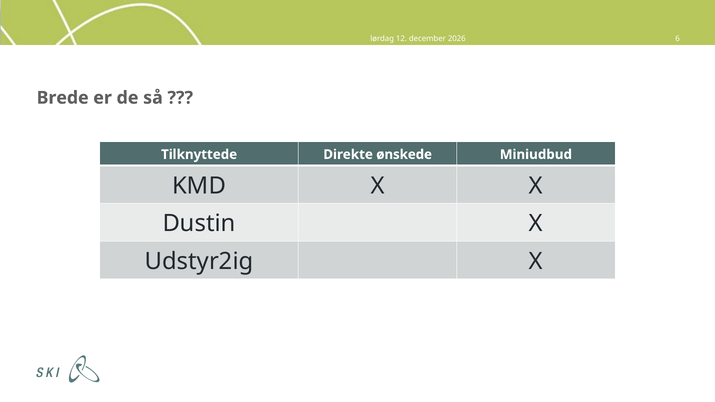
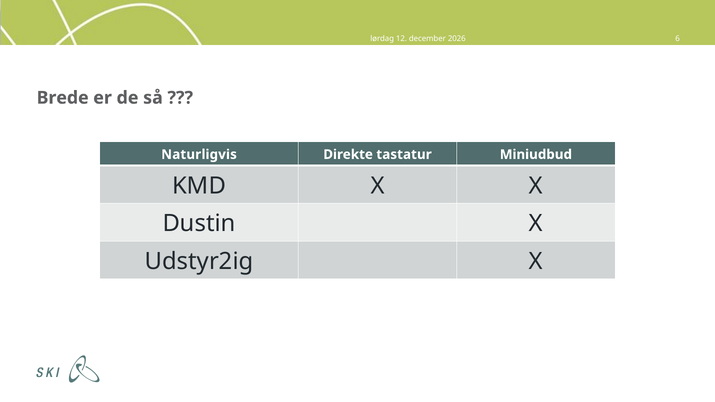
Tilknyttede: Tilknyttede -> Naturligvis
ønskede: ønskede -> tastatur
